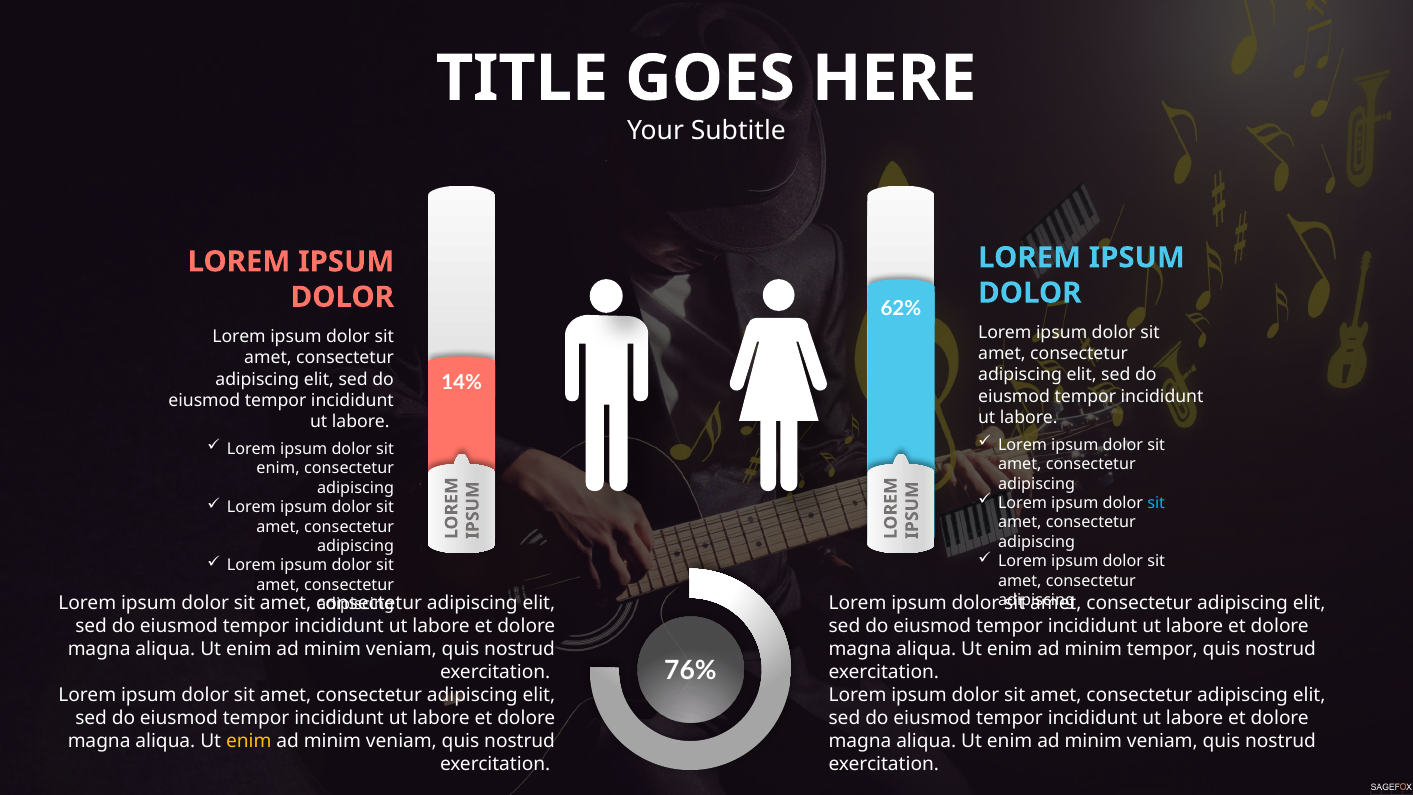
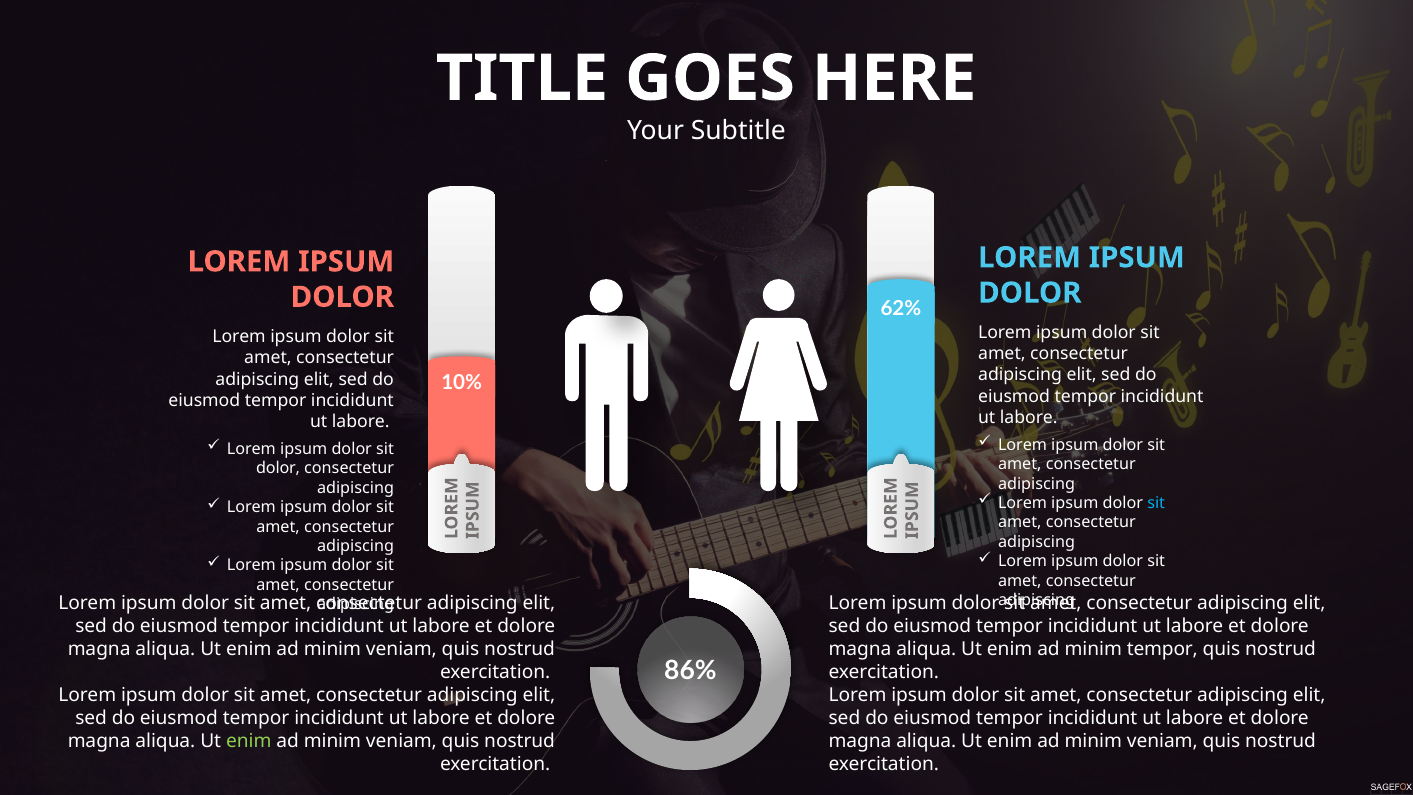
14%: 14% -> 10%
enim at (278, 468): enim -> dolor
76%: 76% -> 86%
enim at (249, 741) colour: yellow -> light green
